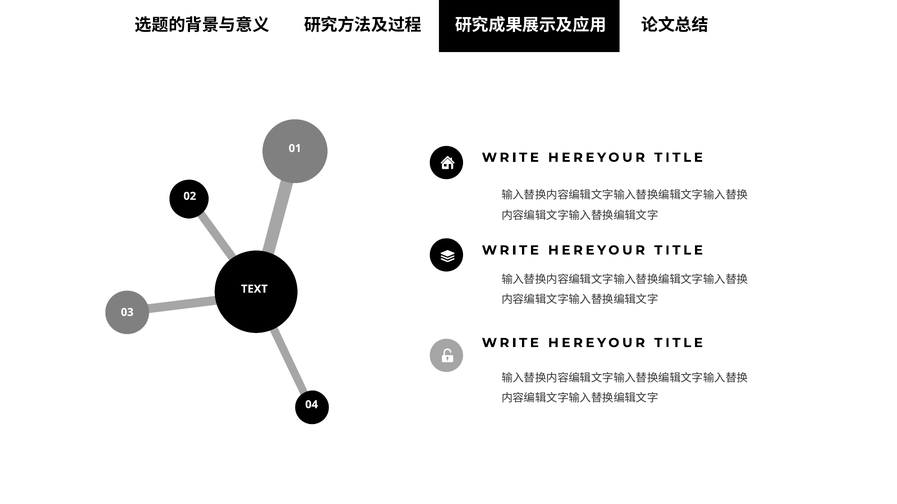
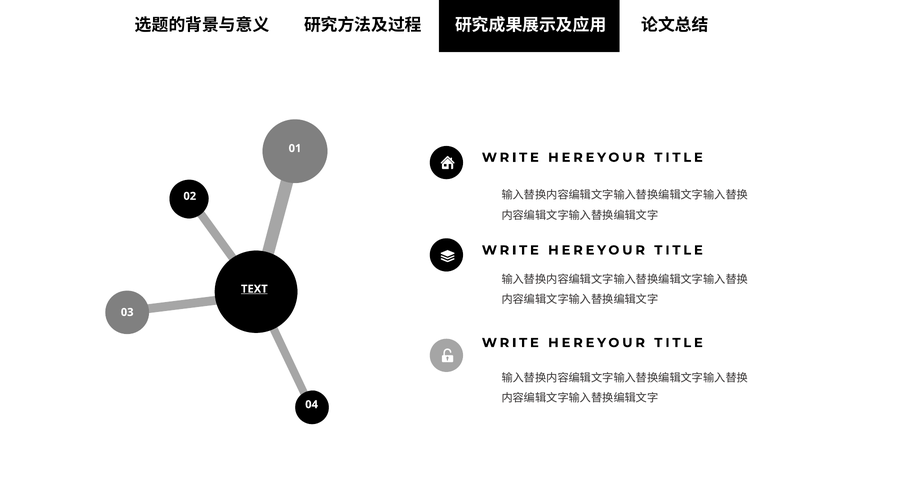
TEXT underline: none -> present
